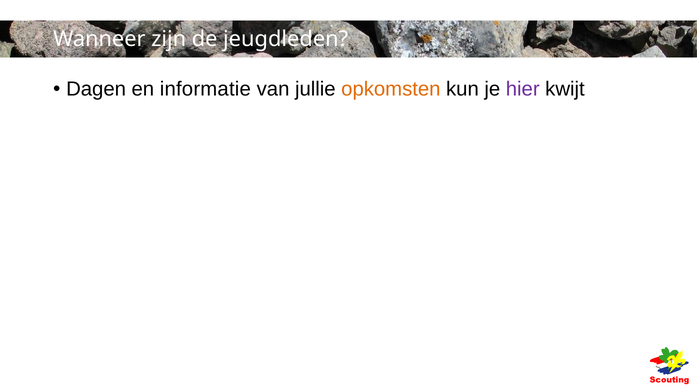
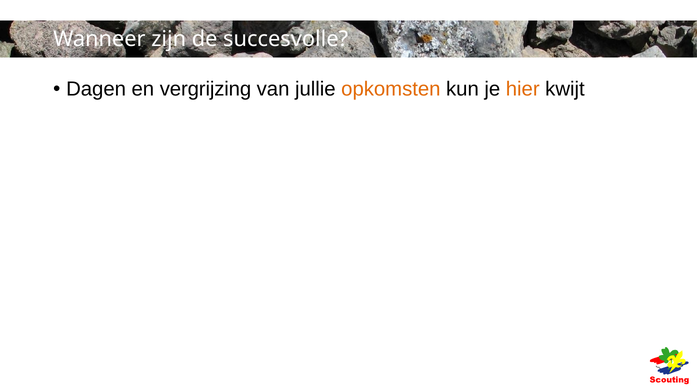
jeugdleden: jeugdleden -> succesvolle
informatie: informatie -> vergrijzing
hier colour: purple -> orange
